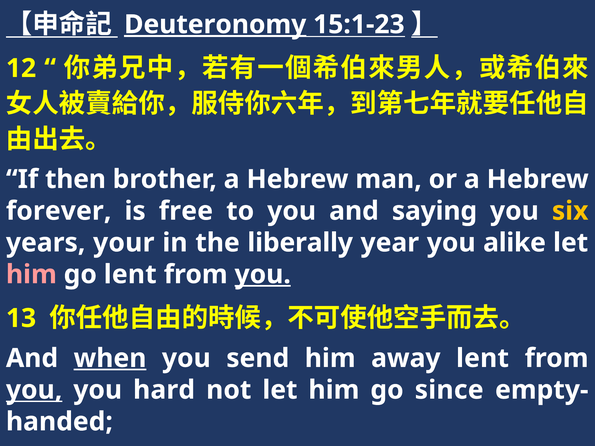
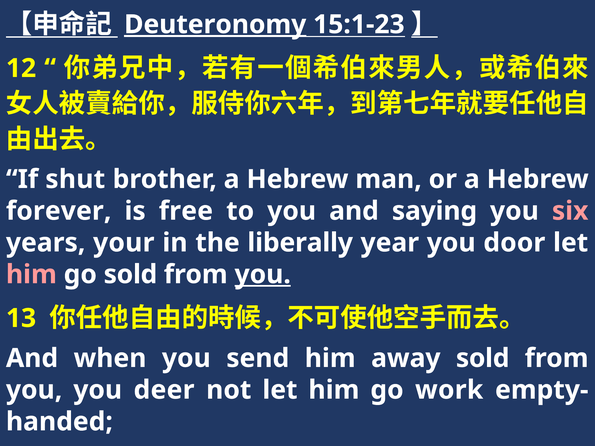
then: then -> shut
six colour: yellow -> pink
alike: alike -> door
go lent: lent -> sold
when underline: present -> none
away lent: lent -> sold
you at (34, 390) underline: present -> none
hard: hard -> deer
since: since -> work
